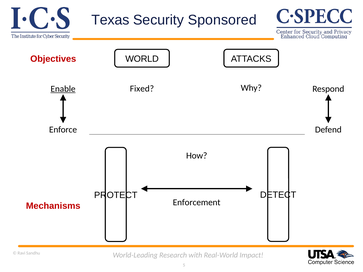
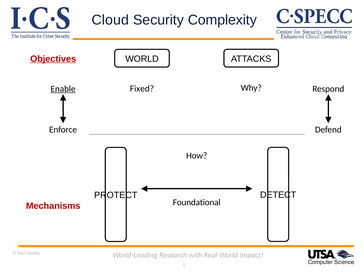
Texas: Texas -> Cloud
Sponsored: Sponsored -> Complexity
Objectives underline: none -> present
Enforcement: Enforcement -> Foundational
